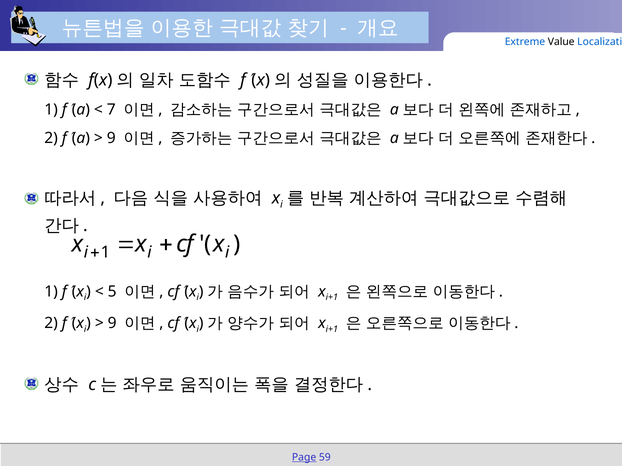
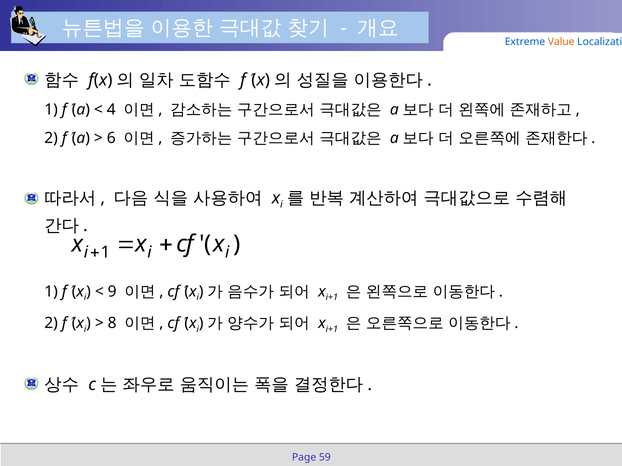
Value colour: black -> orange
7: 7 -> 4
9 at (111, 138): 9 -> 6
5: 5 -> 9
9 at (112, 323): 9 -> 8
Page underline: present -> none
